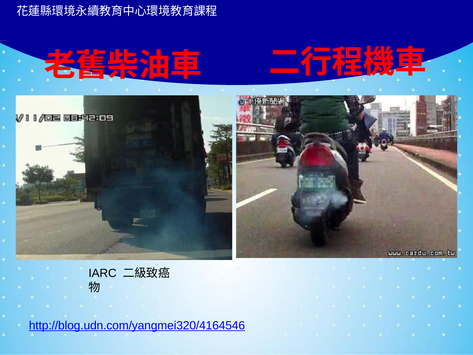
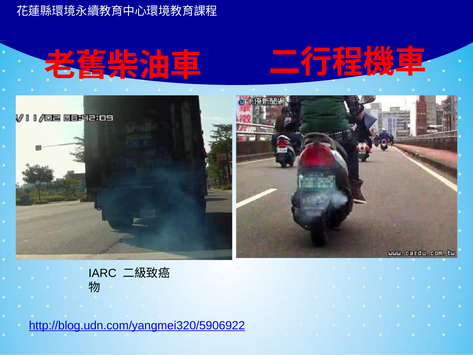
http://blog.udn.com/yangmei320/4164546: http://blog.udn.com/yangmei320/4164546 -> http://blog.udn.com/yangmei320/5906922
